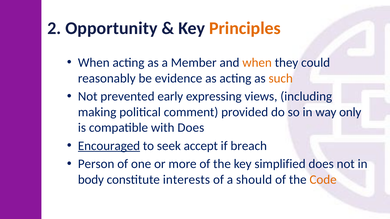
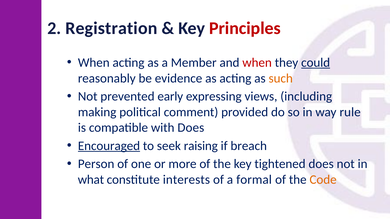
Opportunity: Opportunity -> Registration
Principles colour: orange -> red
when at (257, 63) colour: orange -> red
could underline: none -> present
only: only -> rule
accept: accept -> raising
simplified: simplified -> tightened
body: body -> what
should: should -> formal
